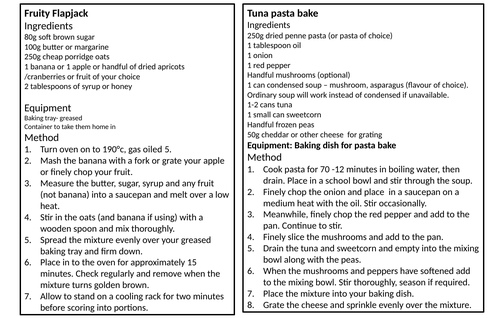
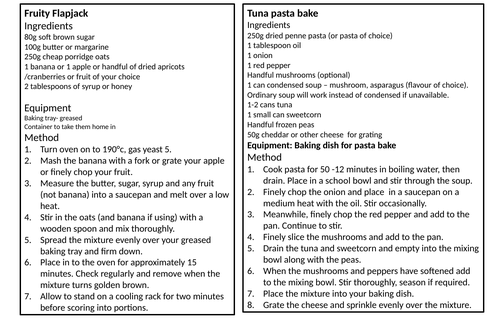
oiled: oiled -> yeast
70: 70 -> 50
